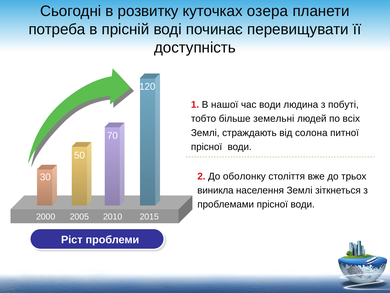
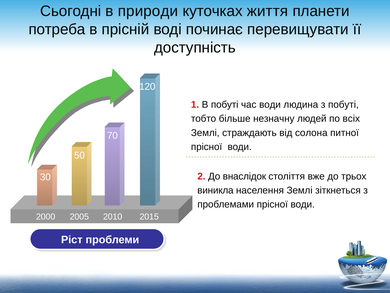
розвитку: розвитку -> природи
озера: озера -> життя
В нашої: нашої -> побуті
земельні: земельні -> незначну
оболонку: оболонку -> внаслідок
